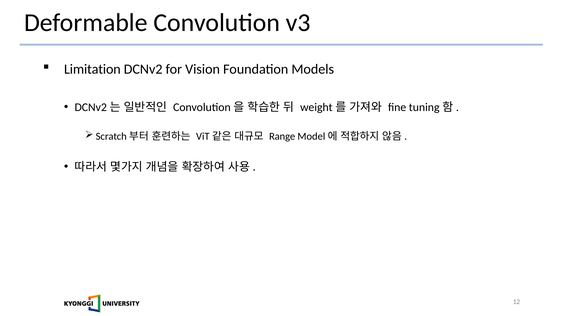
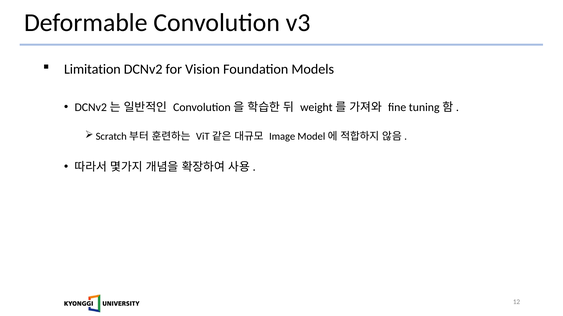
Range: Range -> Image
